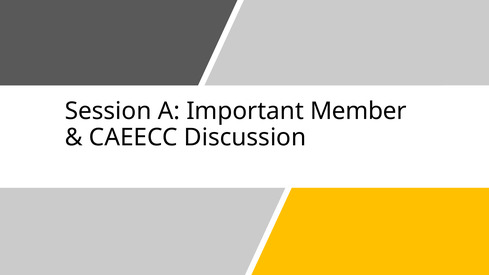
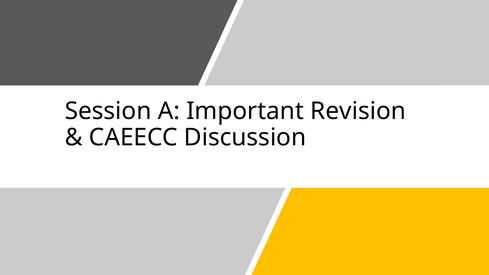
Member: Member -> Revision
